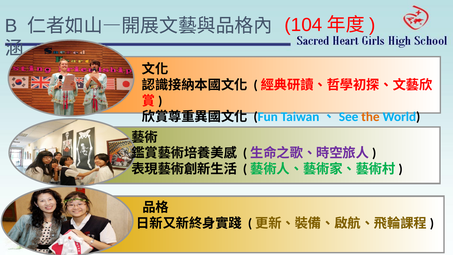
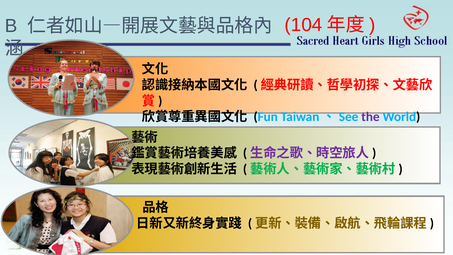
the colour: orange -> purple
